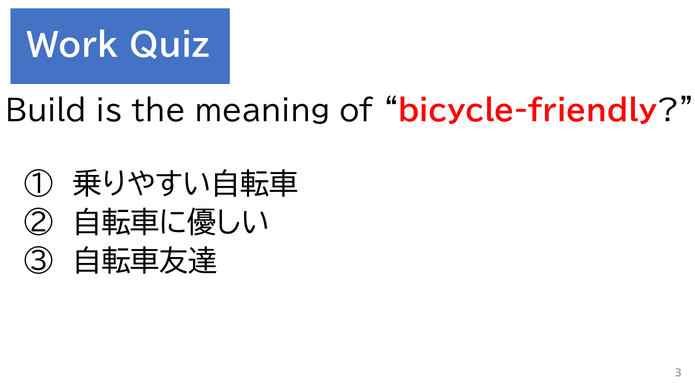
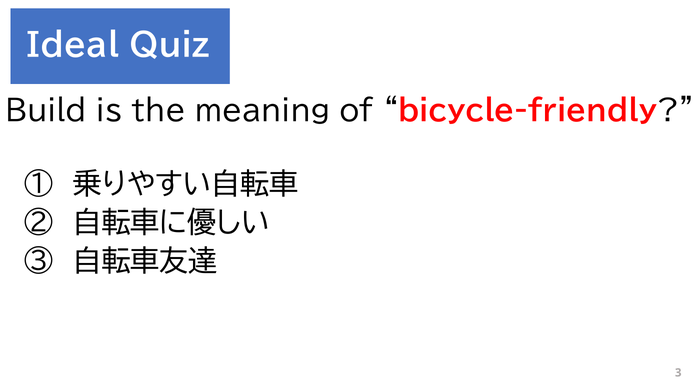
Work: Work -> Ideal
